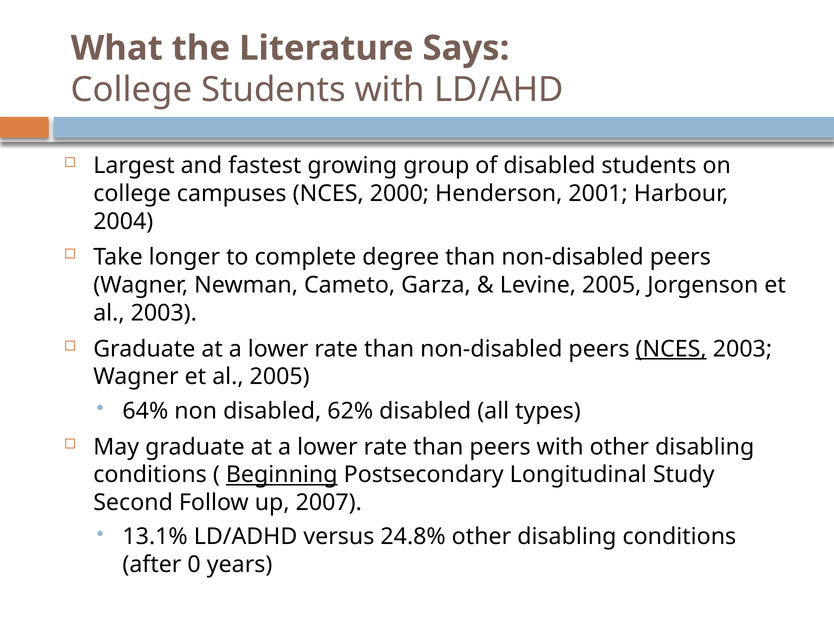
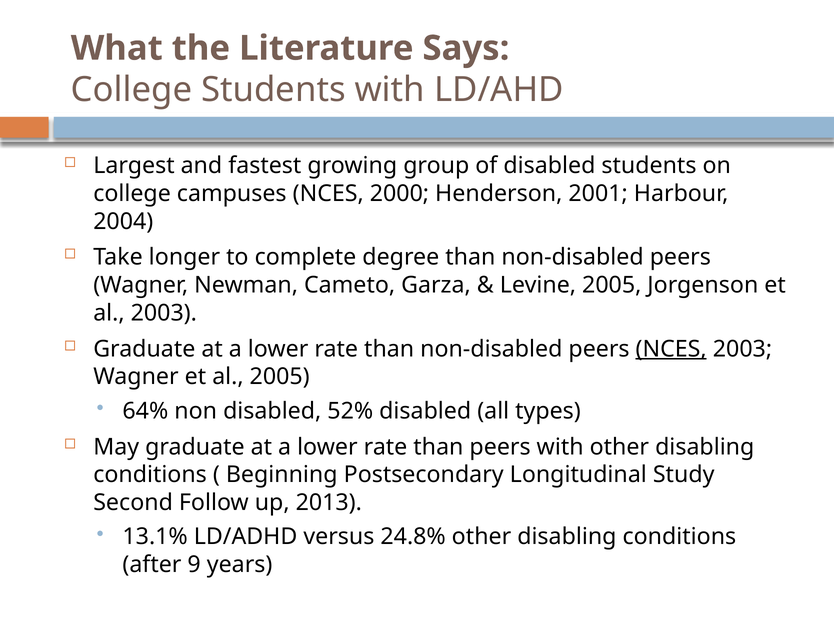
62%: 62% -> 52%
Beginning underline: present -> none
2007: 2007 -> 2013
0: 0 -> 9
